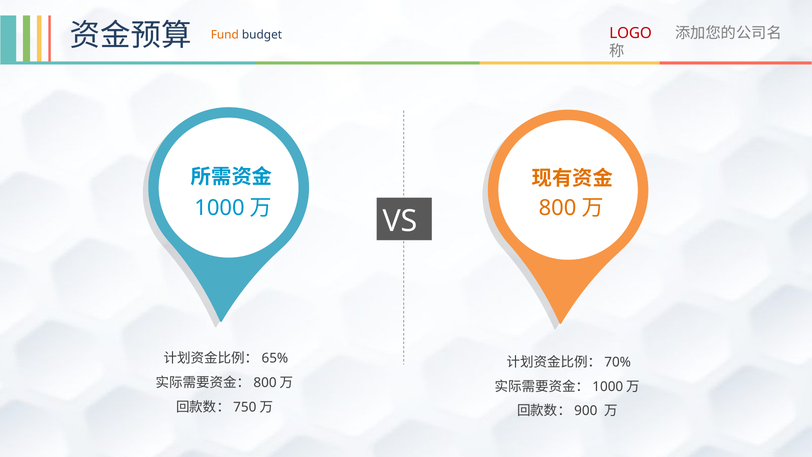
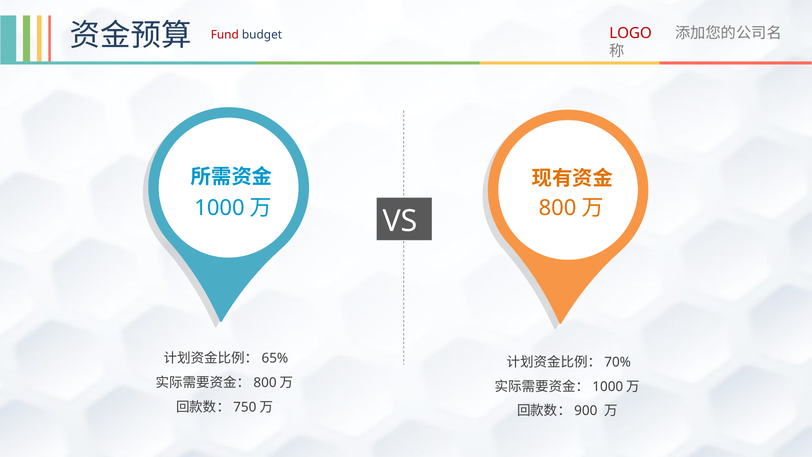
Fund colour: orange -> red
